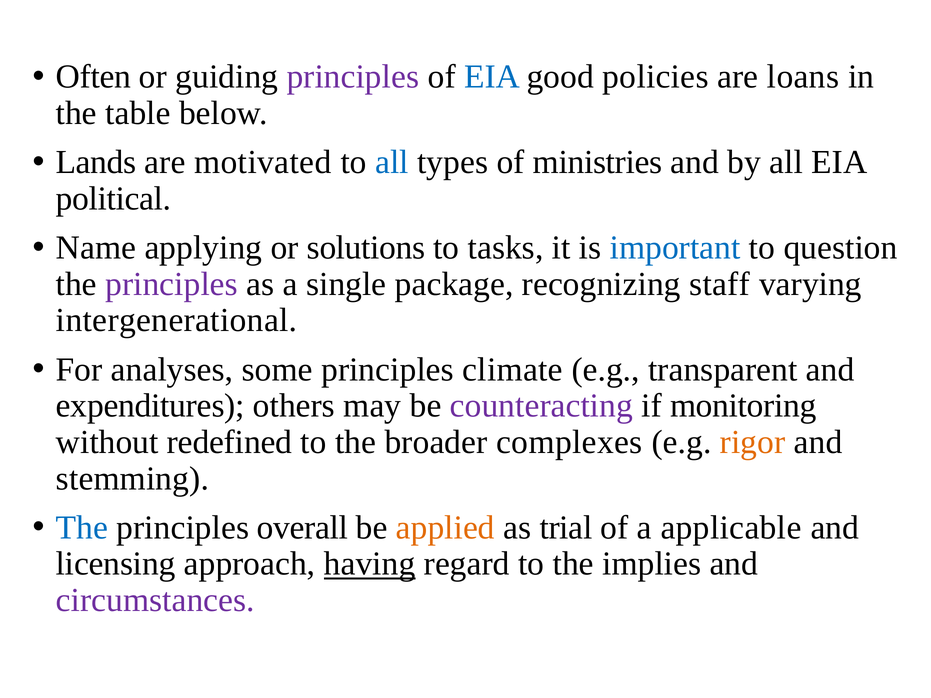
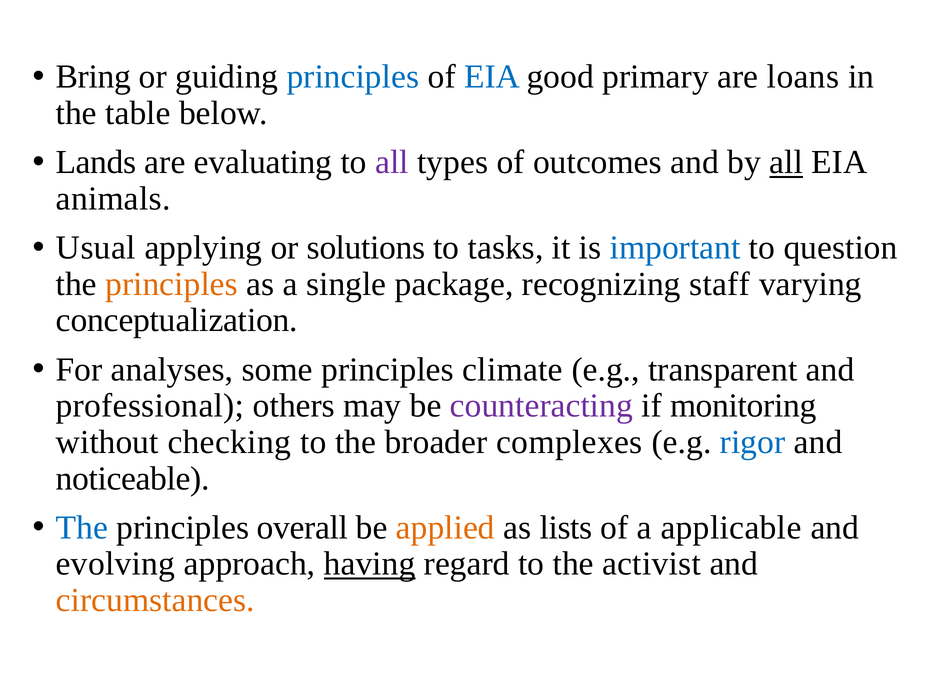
Often: Often -> Bring
principles at (353, 77) colour: purple -> blue
policies: policies -> primary
motivated: motivated -> evaluating
all at (392, 162) colour: blue -> purple
ministries: ministries -> outcomes
all at (786, 162) underline: none -> present
political: political -> animals
Name: Name -> Usual
principles at (172, 284) colour: purple -> orange
intergenerational: intergenerational -> conceptualization
expenditures: expenditures -> professional
redefined: redefined -> checking
rigor colour: orange -> blue
stemming: stemming -> noticeable
trial: trial -> lists
licensing: licensing -> evolving
implies: implies -> activist
circumstances colour: purple -> orange
